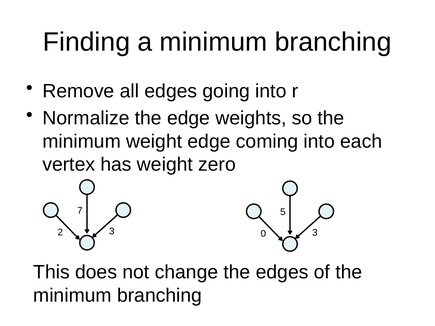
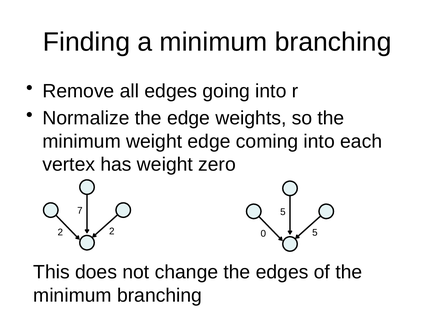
2 3: 3 -> 2
0 3: 3 -> 5
